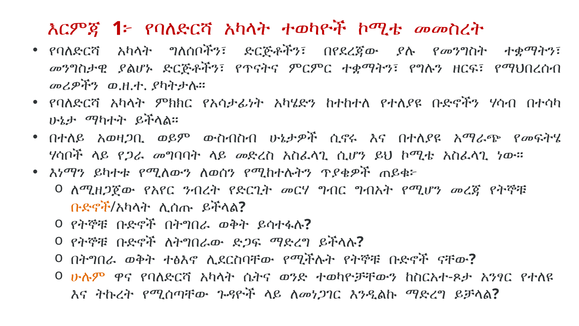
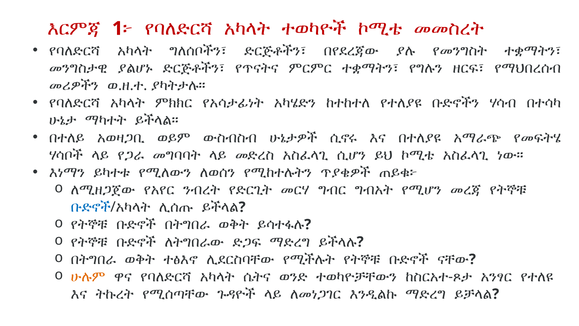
ቡድኖች at (91, 207) colour: orange -> blue
